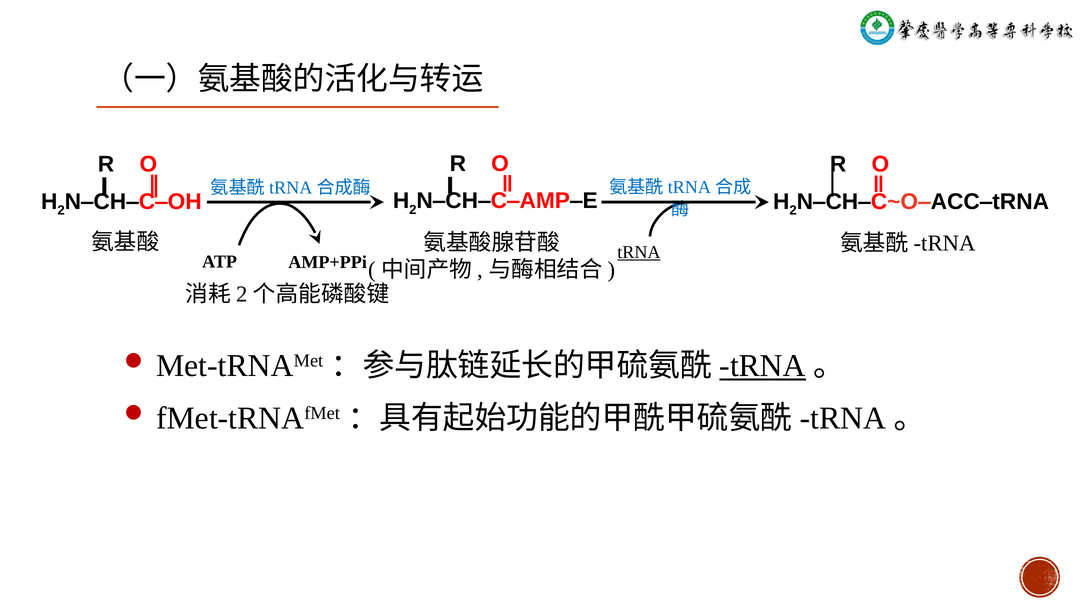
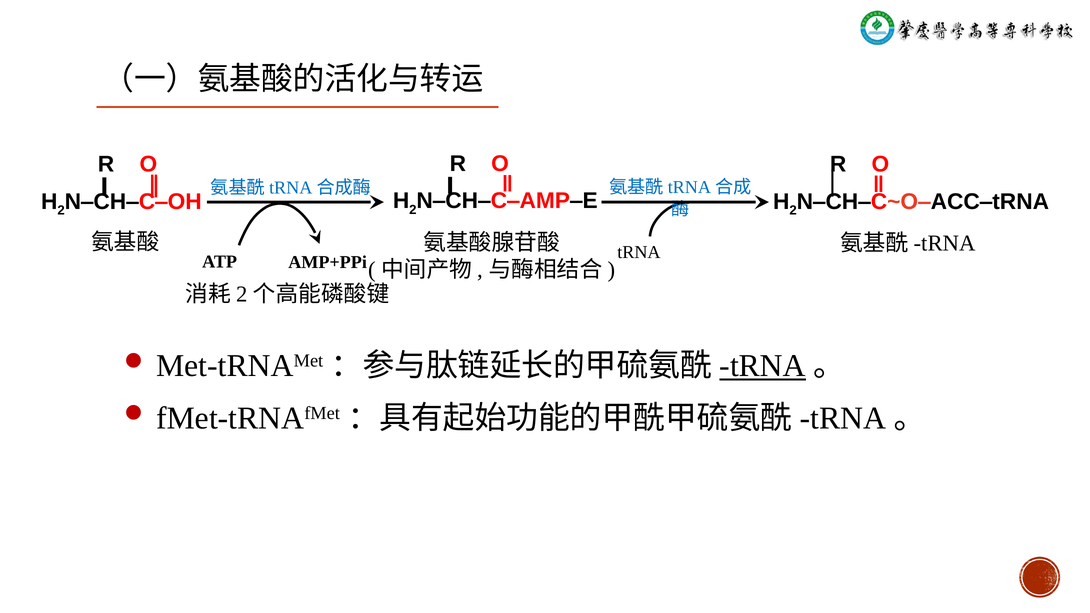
tRNA at (639, 252) underline: present -> none
